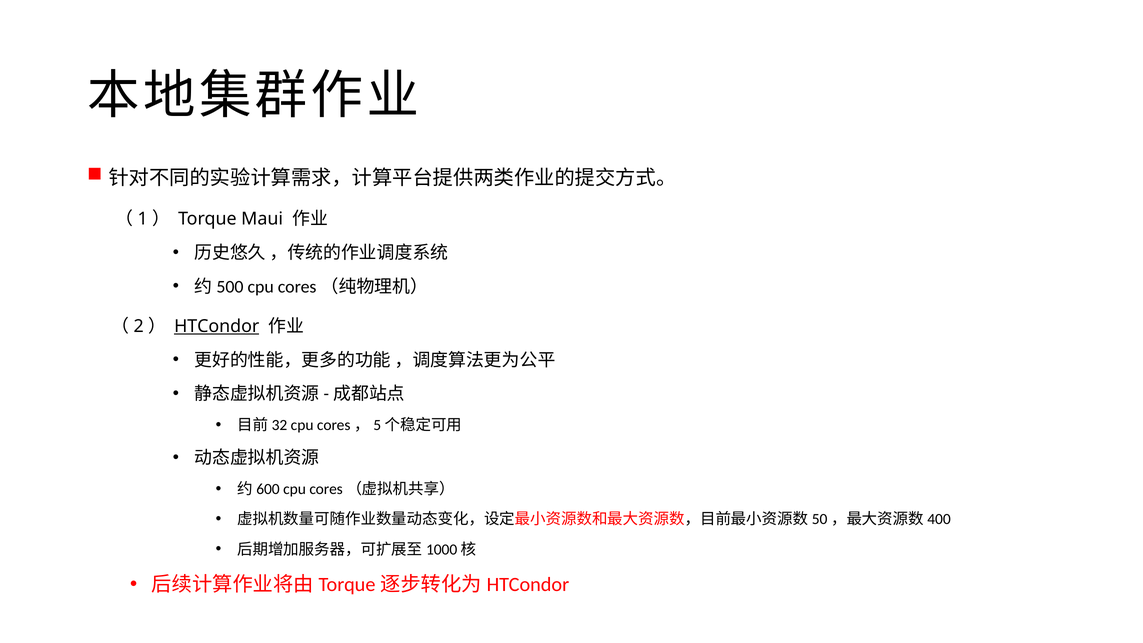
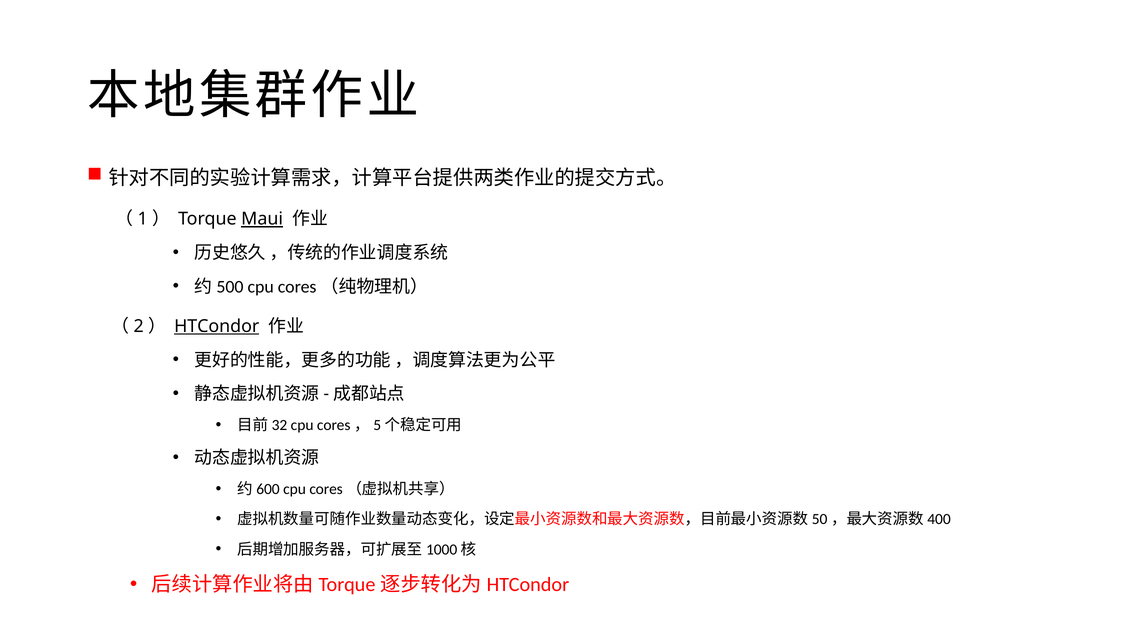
Maui underline: none -> present
